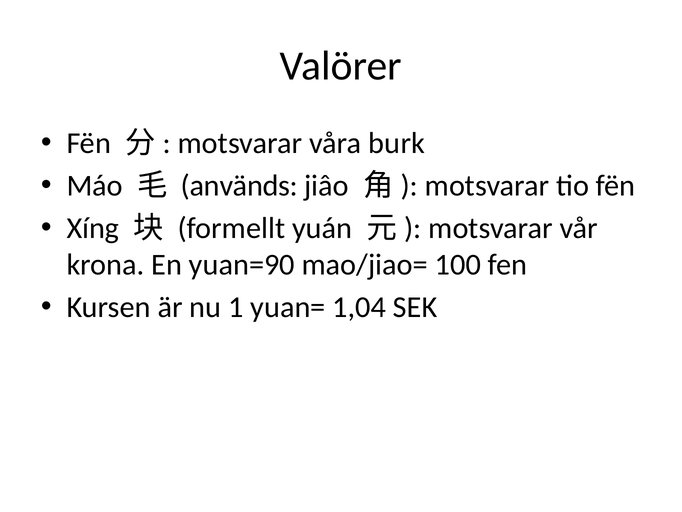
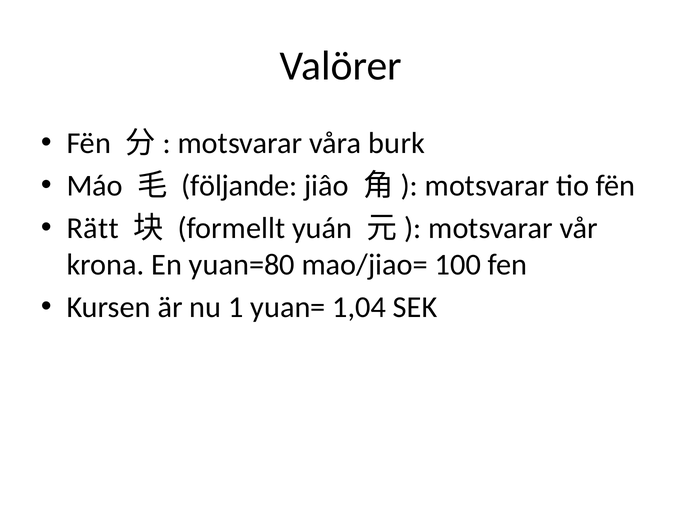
används: används -> följande
Xíng: Xíng -> Rätt
yuan=90: yuan=90 -> yuan=80
